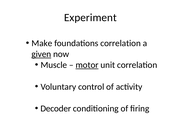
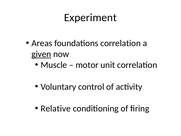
Make: Make -> Areas
motor underline: present -> none
Decoder: Decoder -> Relative
